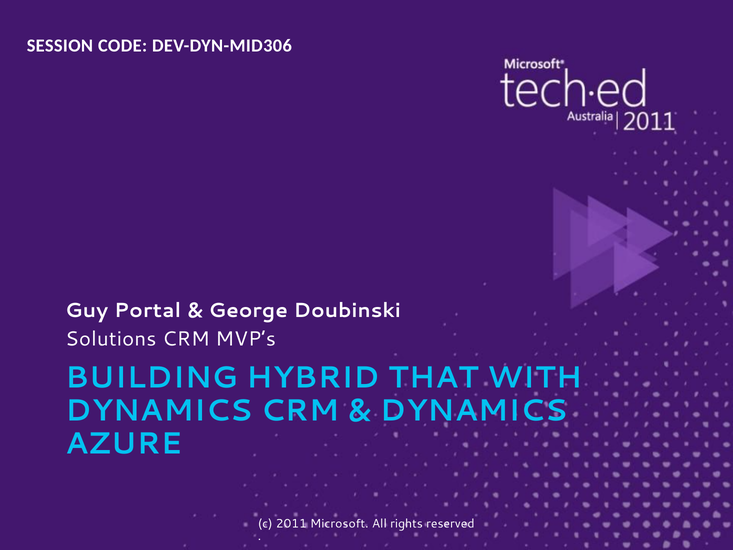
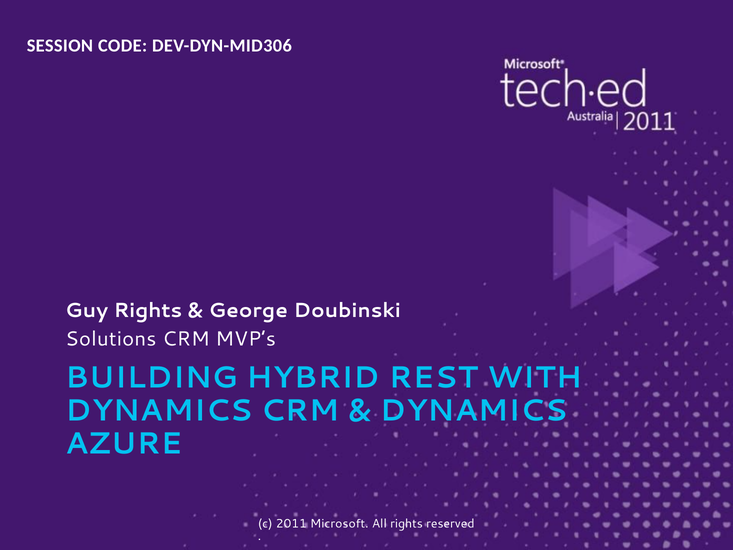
Guy Portal: Portal -> Rights
THAT: THAT -> REST
